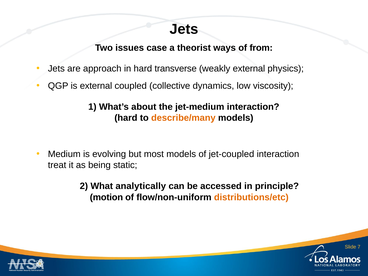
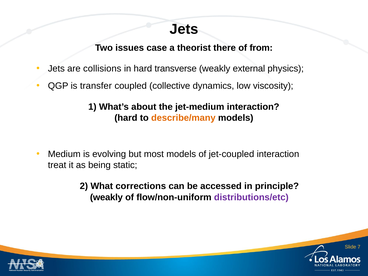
ways: ways -> there
approach: approach -> collisions
is external: external -> transfer
analytically: analytically -> corrections
motion at (106, 197): motion -> weakly
distributions/etc colour: orange -> purple
